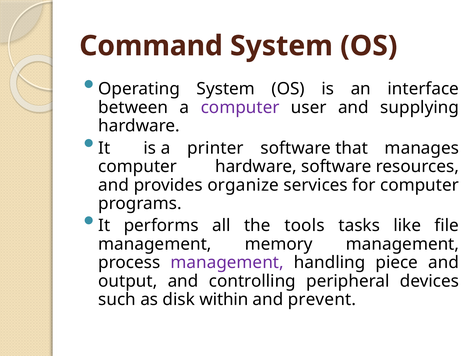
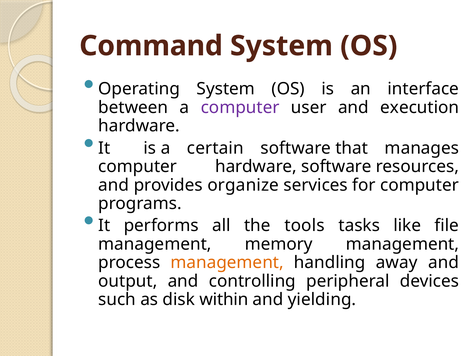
supplying: supplying -> execution
printer: printer -> certain
management at (227, 263) colour: purple -> orange
piece: piece -> away
prevent: prevent -> yielding
